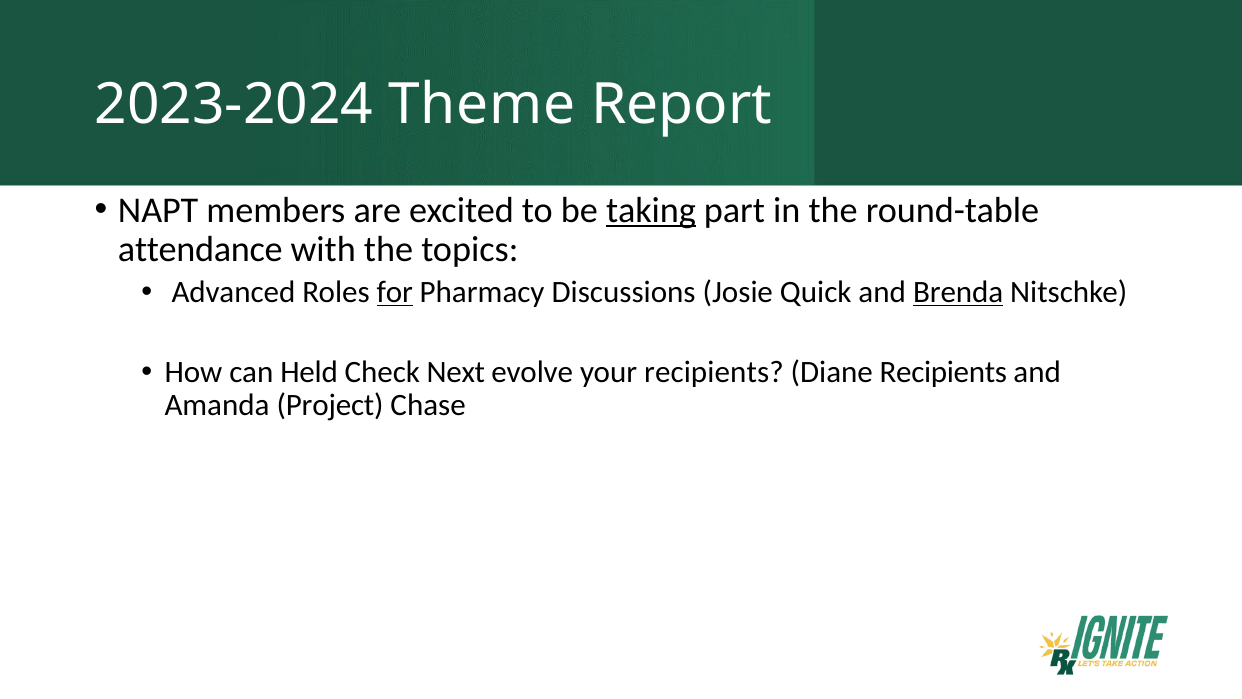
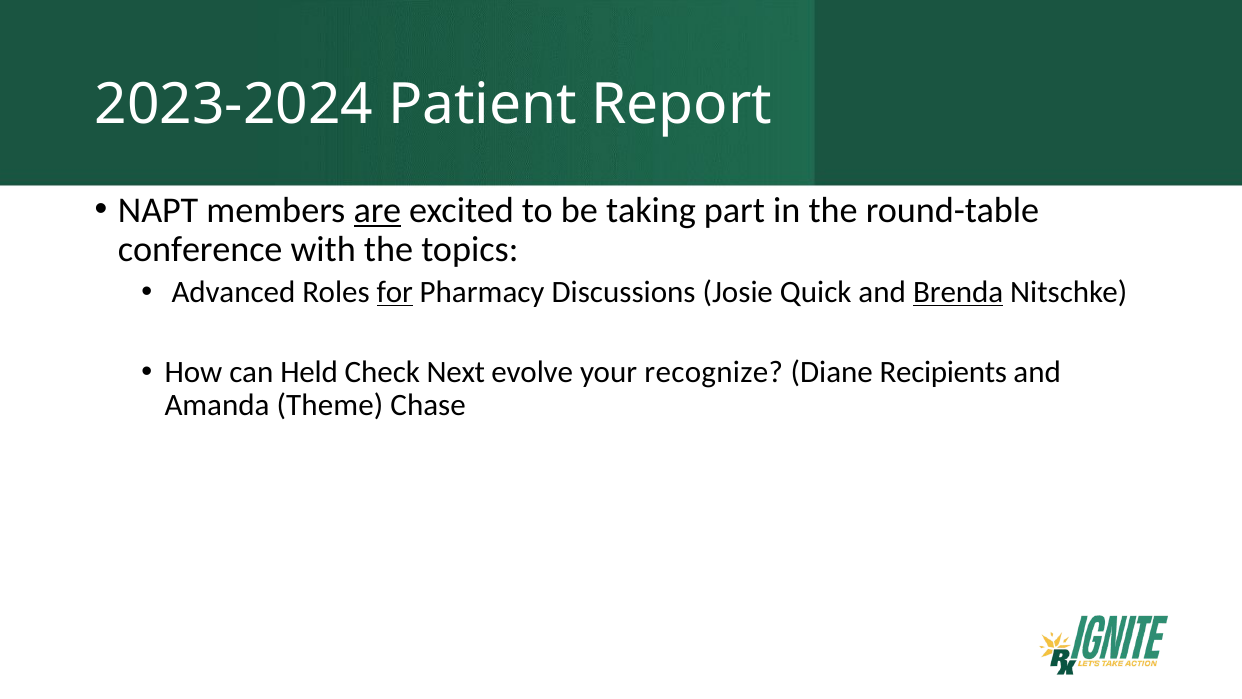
Theme: Theme -> Patient
are underline: none -> present
taking underline: present -> none
attendance: attendance -> conference
your recipients: recipients -> recognize
Project: Project -> Theme
